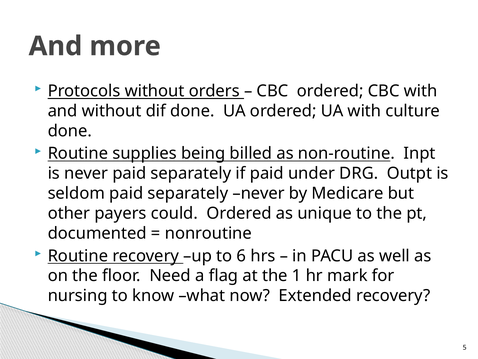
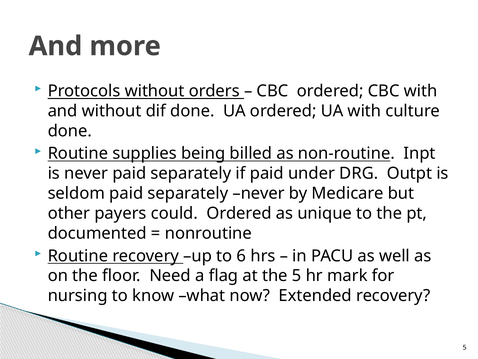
the 1: 1 -> 5
